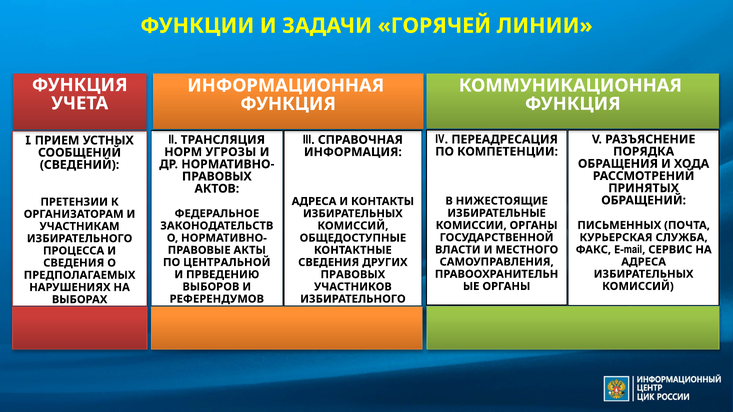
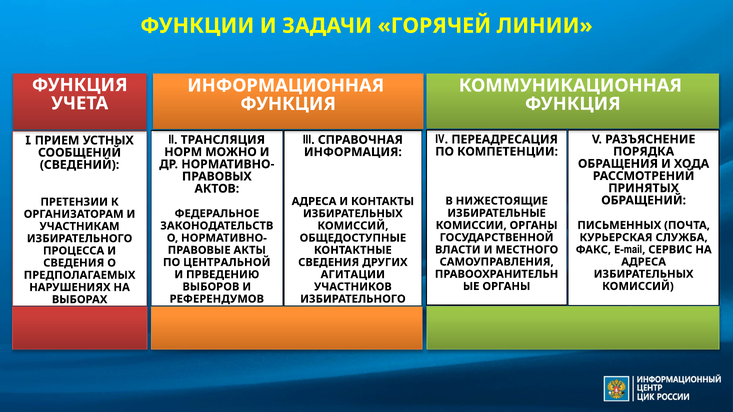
НОРМ УГРОЗЫ: УГРОЗЫ -> МОЖНО
ПРАВОВЫХ at (353, 275): ПРАВОВЫХ -> АГИТАЦИИ
